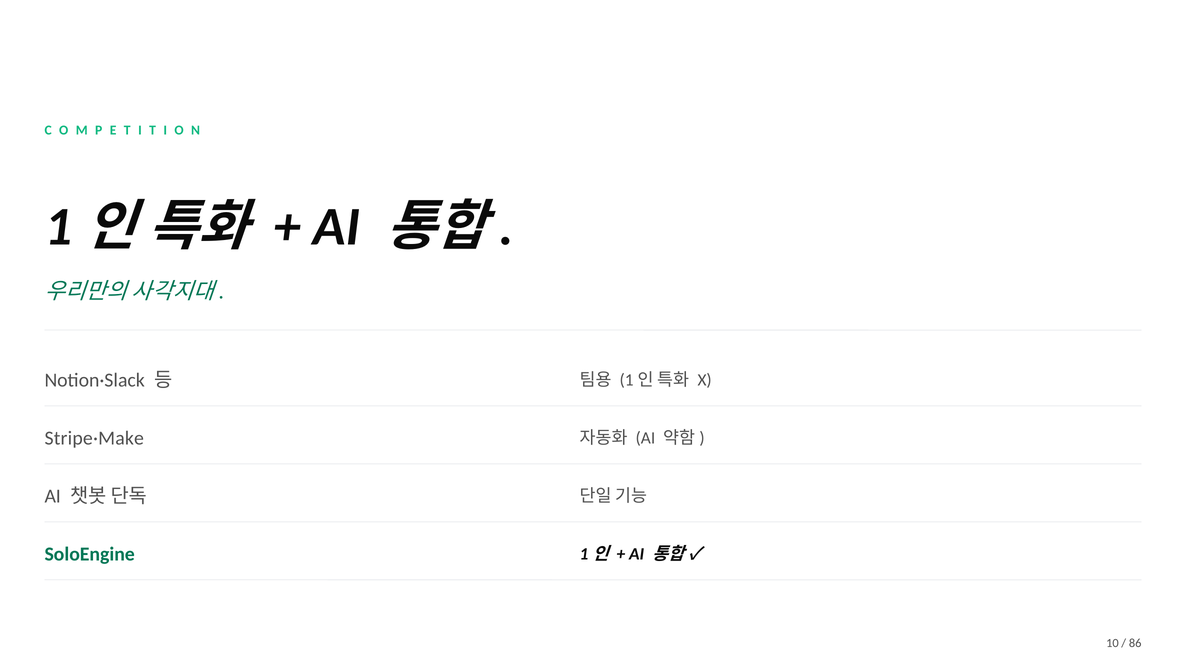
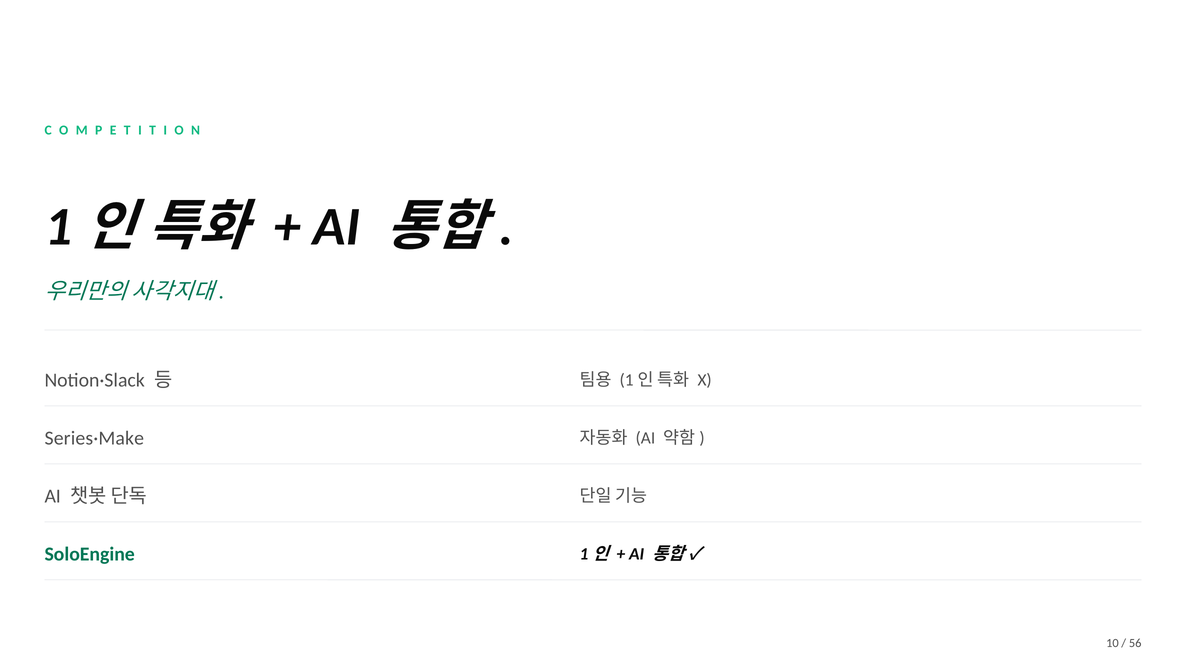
Stripe·Make: Stripe·Make -> Series·Make
86: 86 -> 56
